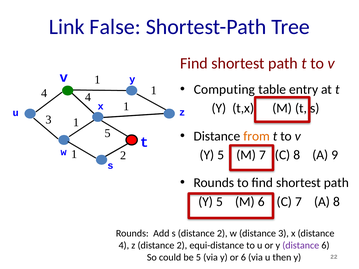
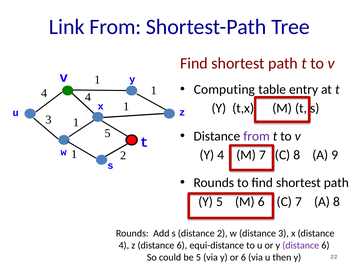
Link False: False -> From
from at (257, 136) colour: orange -> purple
5 at (221, 155): 5 -> 4
z distance 2: 2 -> 6
